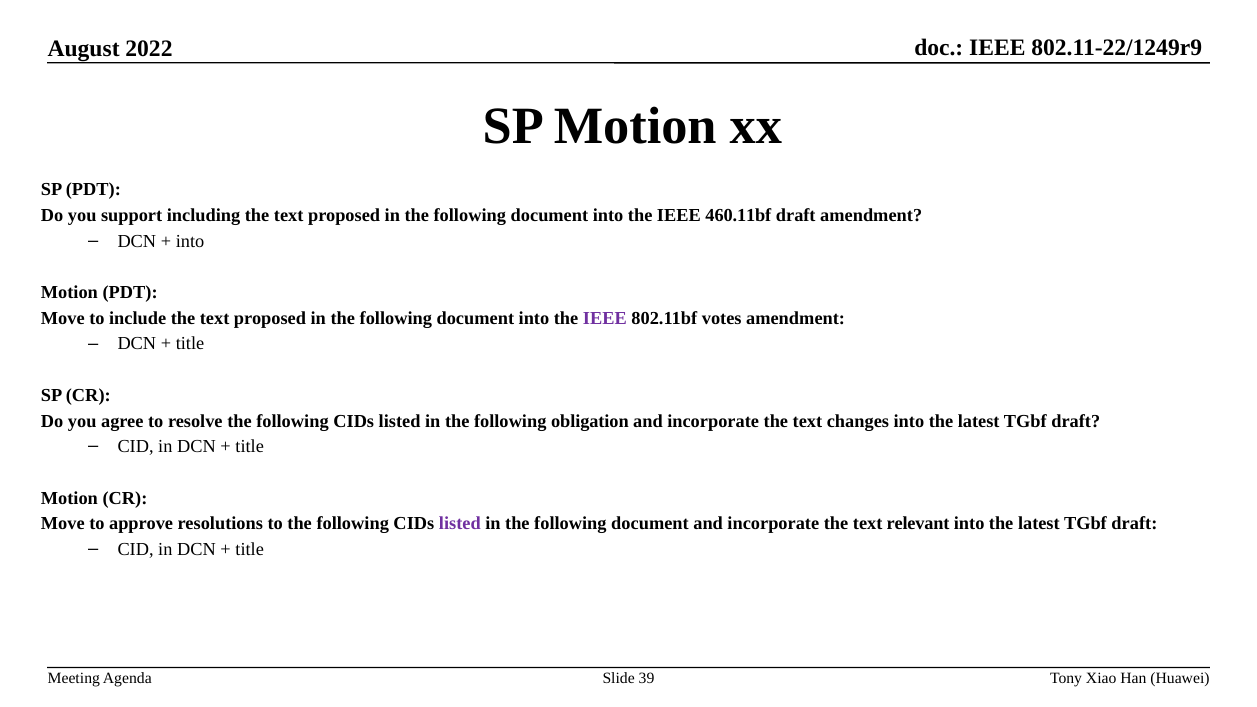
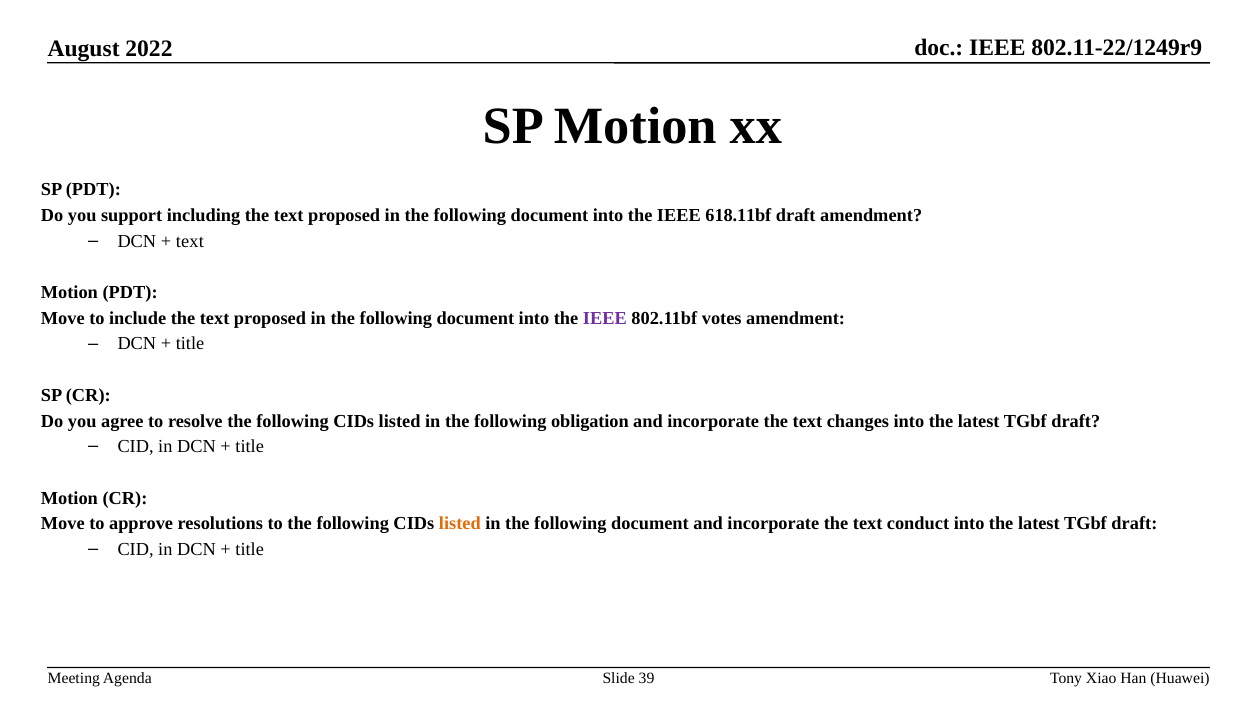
460.11bf: 460.11bf -> 618.11bf
into at (190, 241): into -> text
listed at (460, 524) colour: purple -> orange
relevant: relevant -> conduct
